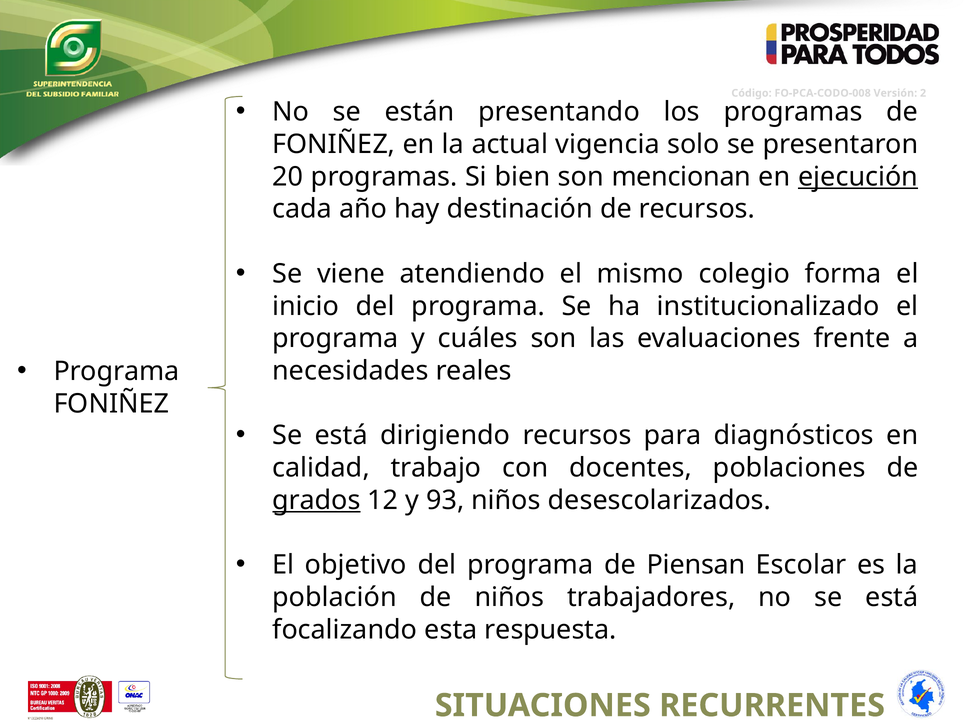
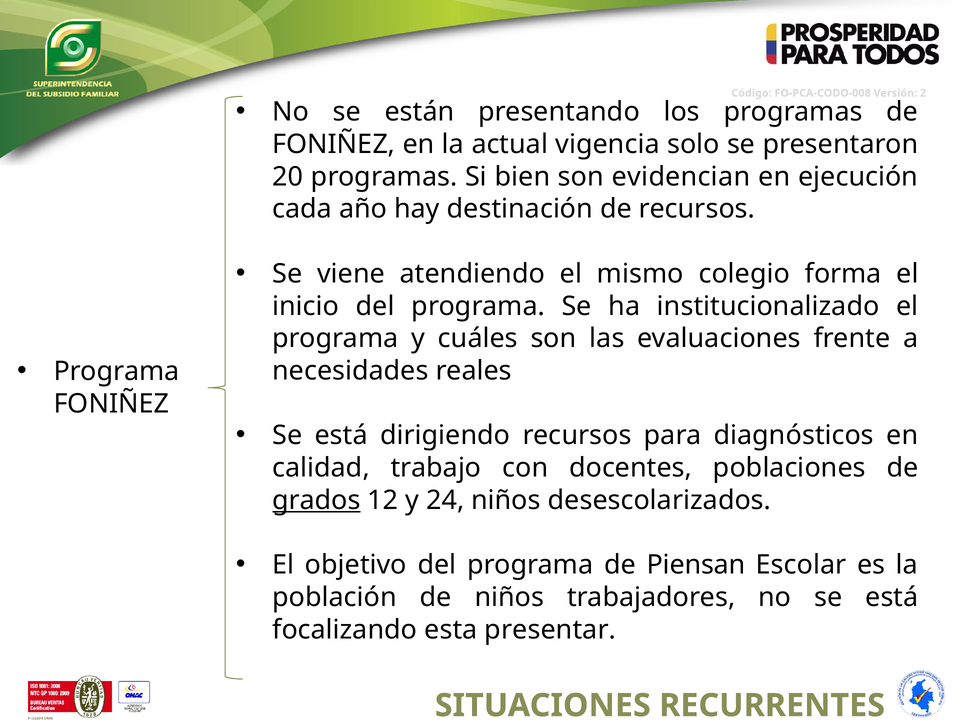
mencionan: mencionan -> evidencian
ejecución underline: present -> none
93: 93 -> 24
respuesta: respuesta -> presentar
